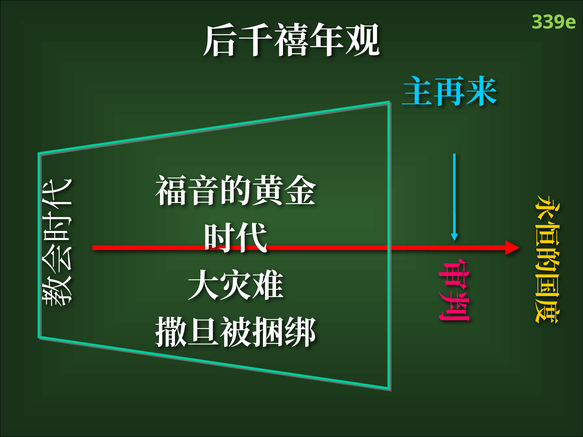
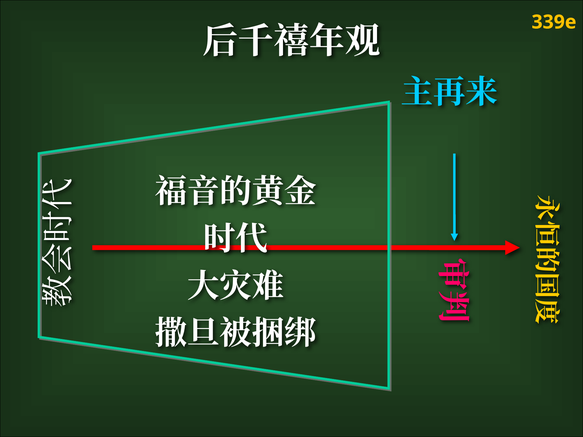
339e colour: light green -> yellow
